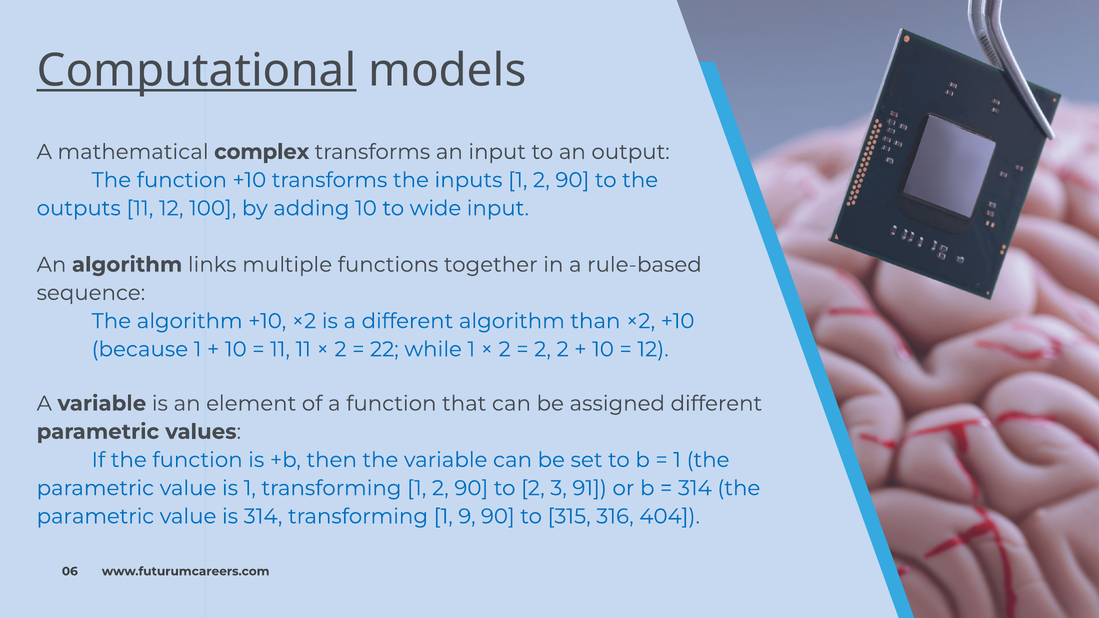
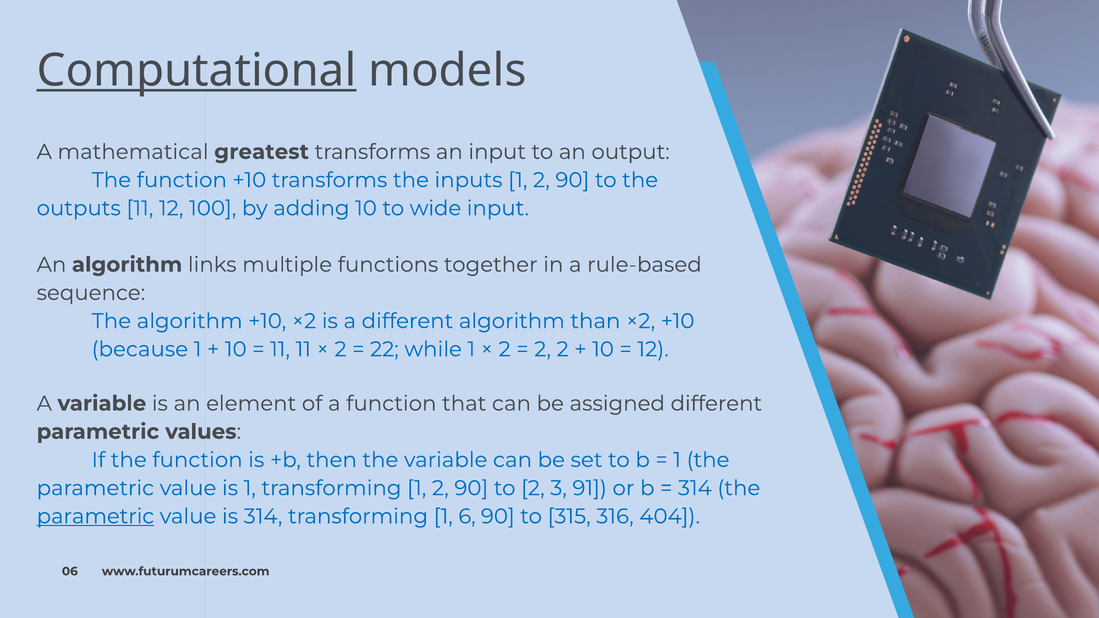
complex: complex -> greatest
parametric at (95, 517) underline: none -> present
9: 9 -> 6
